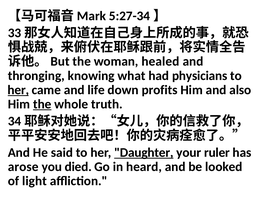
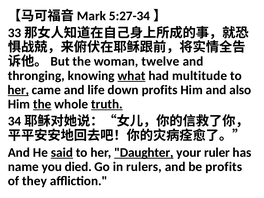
healed: healed -> twelve
what underline: none -> present
physicians: physicians -> multitude
truth underline: none -> present
said underline: none -> present
arose: arose -> name
heard: heard -> rulers
be looked: looked -> profits
light: light -> they
